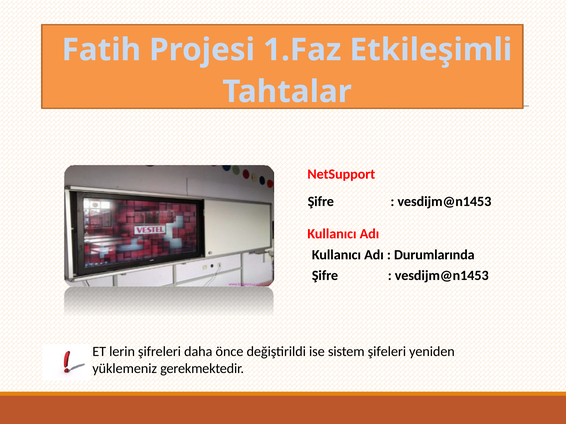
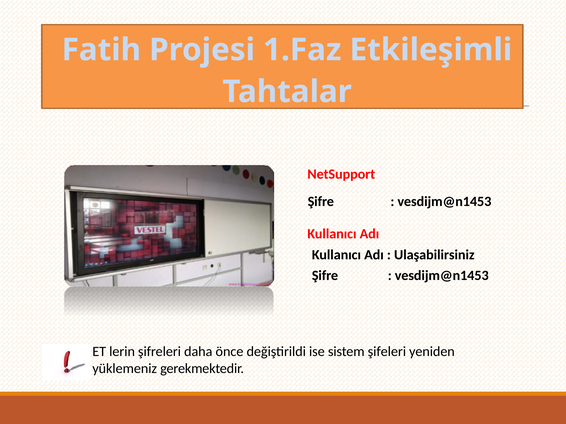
Durumlarında: Durumlarında -> Ulaşabilirsiniz
